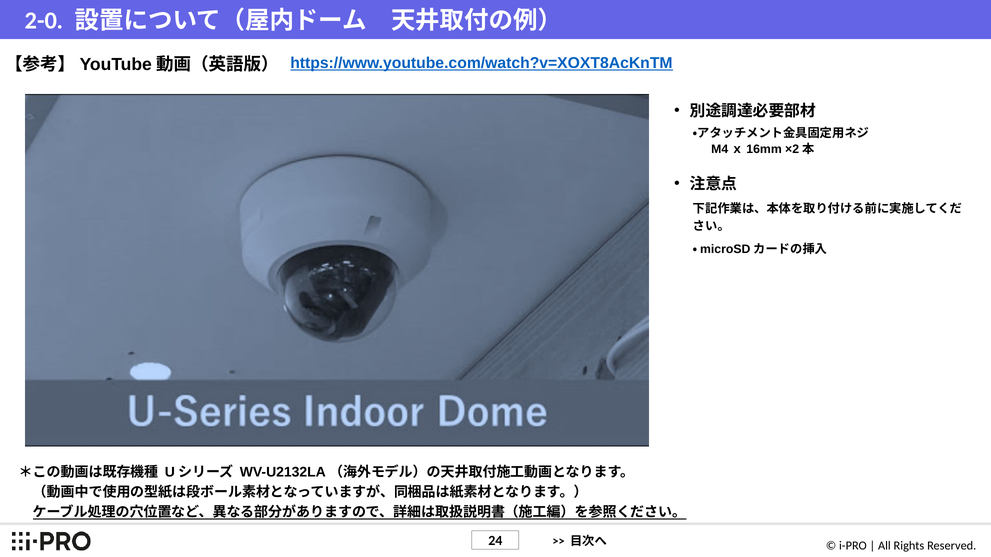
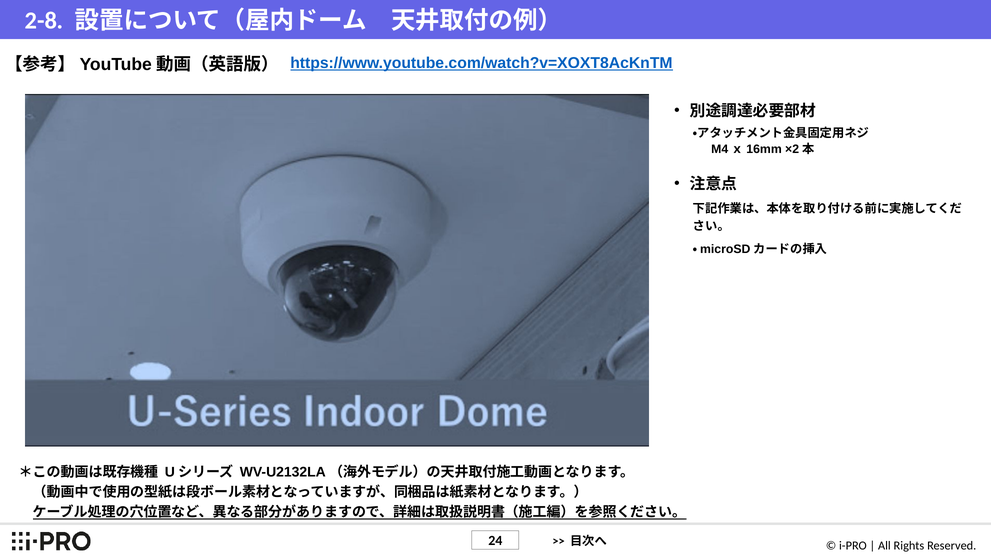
2-0: 2-0 -> 2-8
